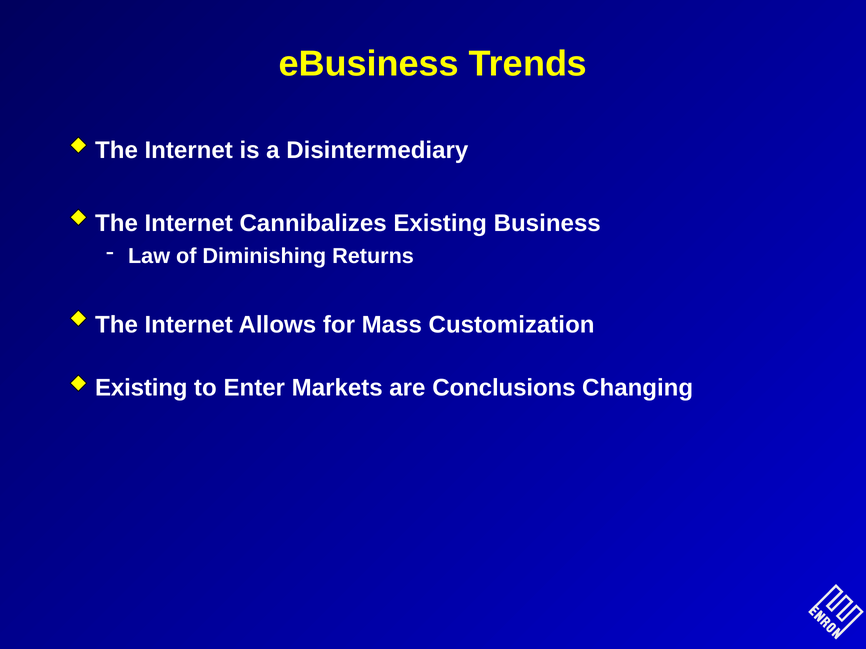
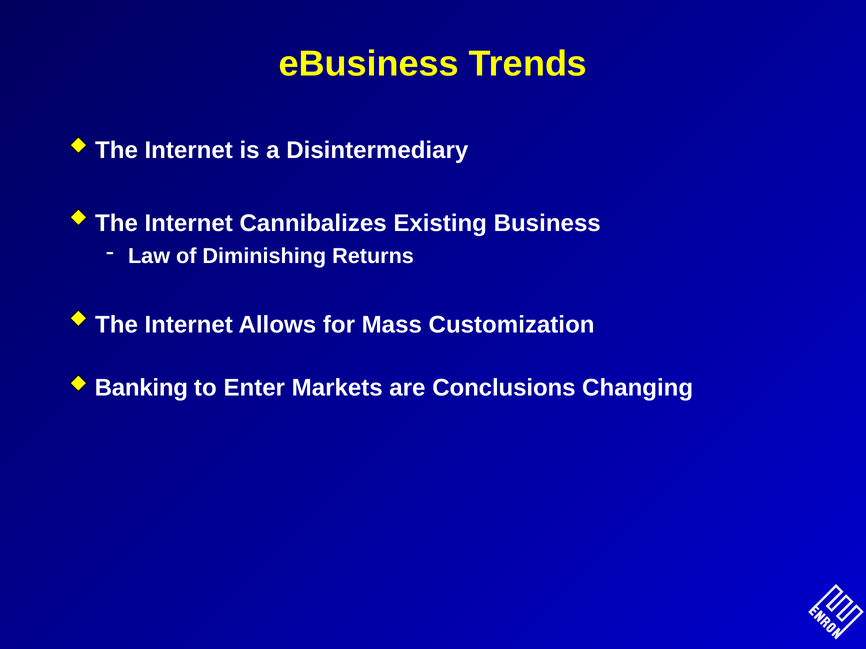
Existing at (141, 388): Existing -> Banking
